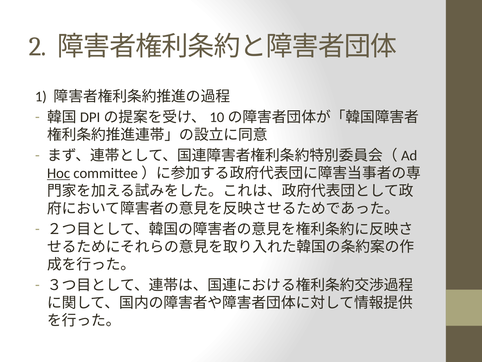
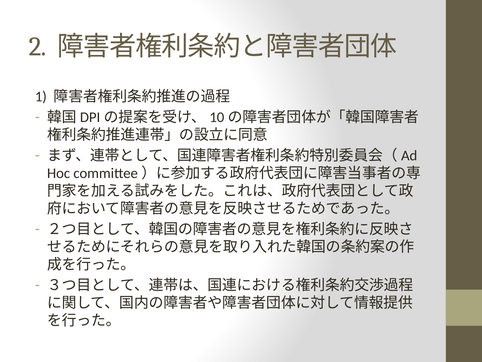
Hoc underline: present -> none
